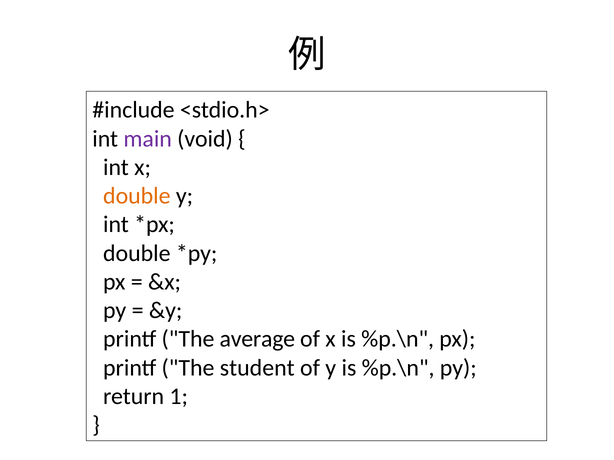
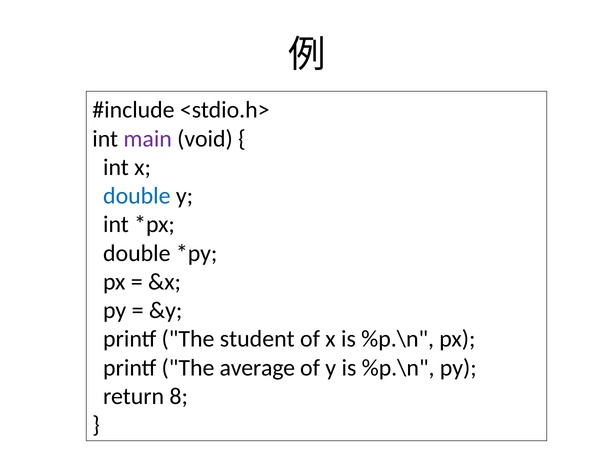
double at (137, 196) colour: orange -> blue
average: average -> student
student: student -> average
1: 1 -> 8
